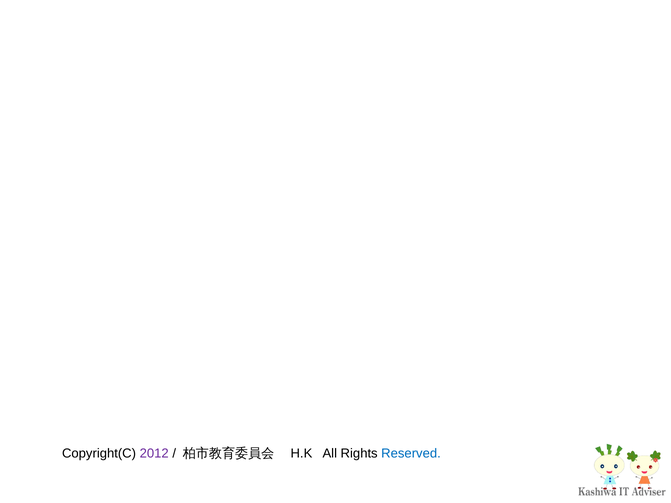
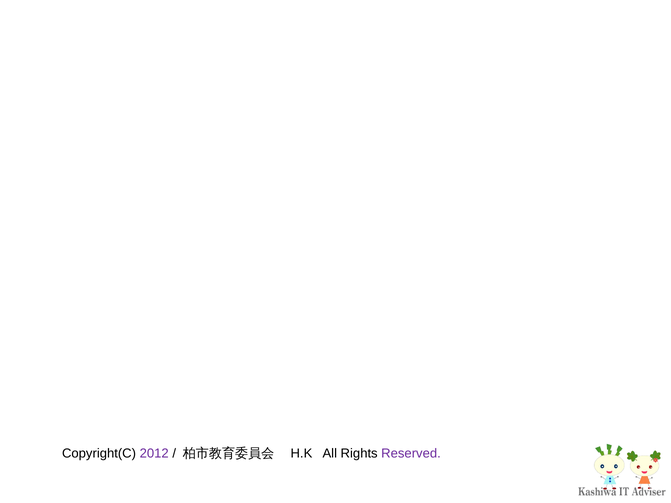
Reserved colour: blue -> purple
